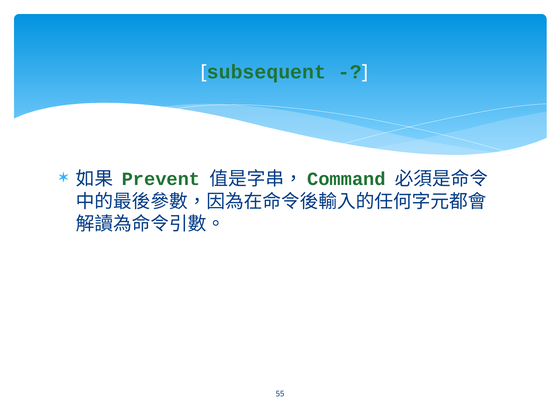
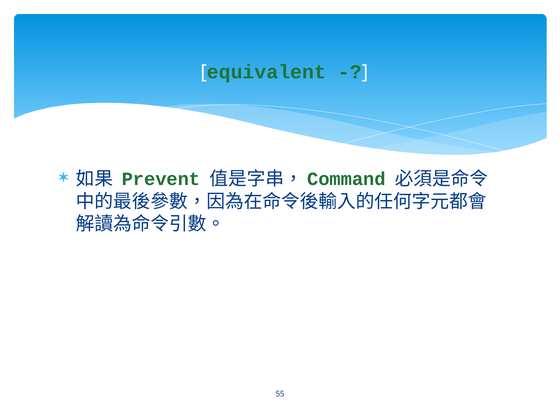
subsequent: subsequent -> equivalent
